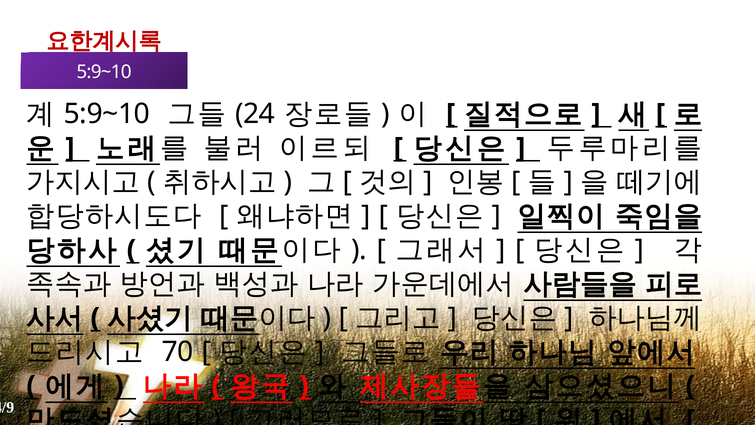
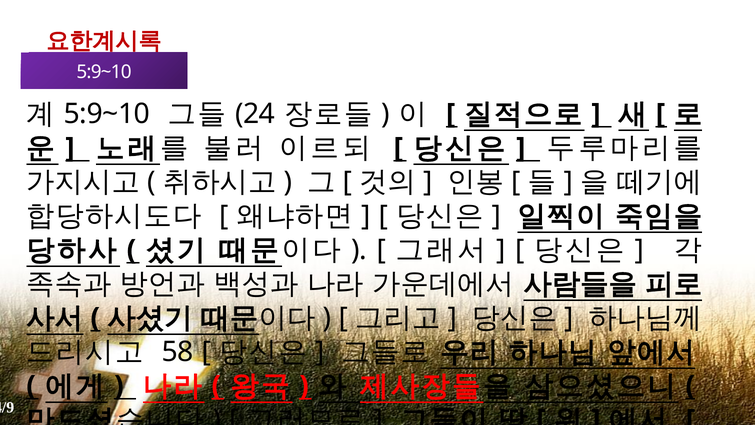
70: 70 -> 58
